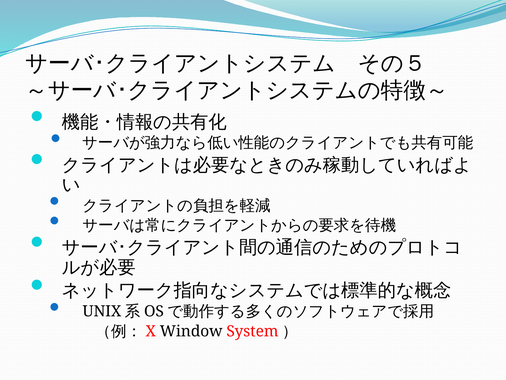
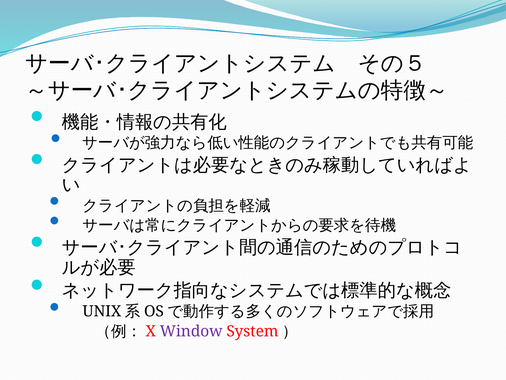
Window colour: black -> purple
